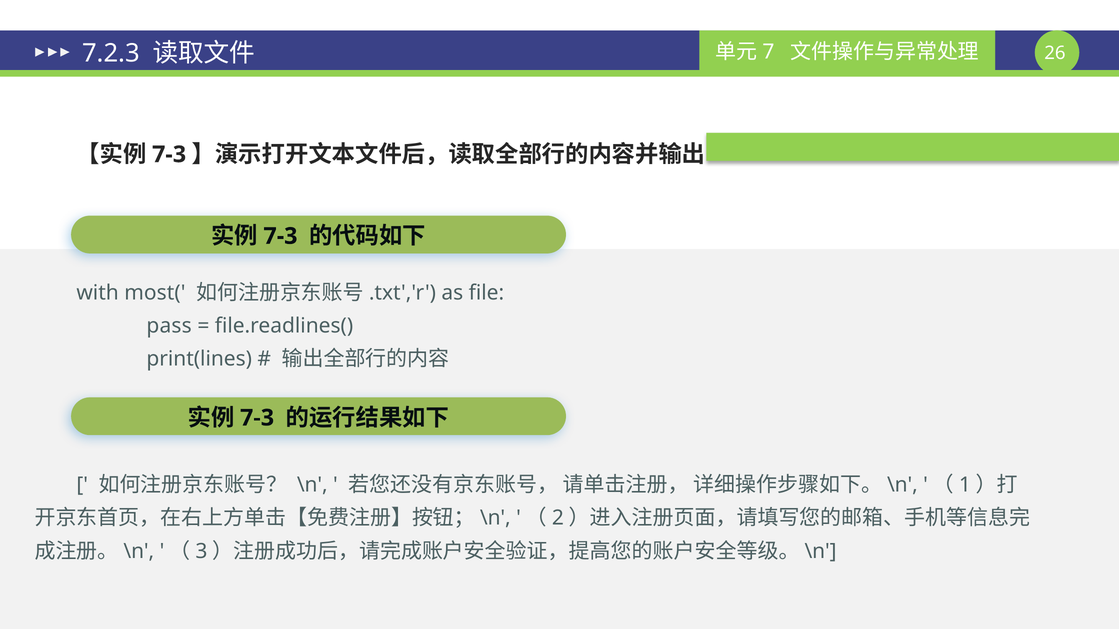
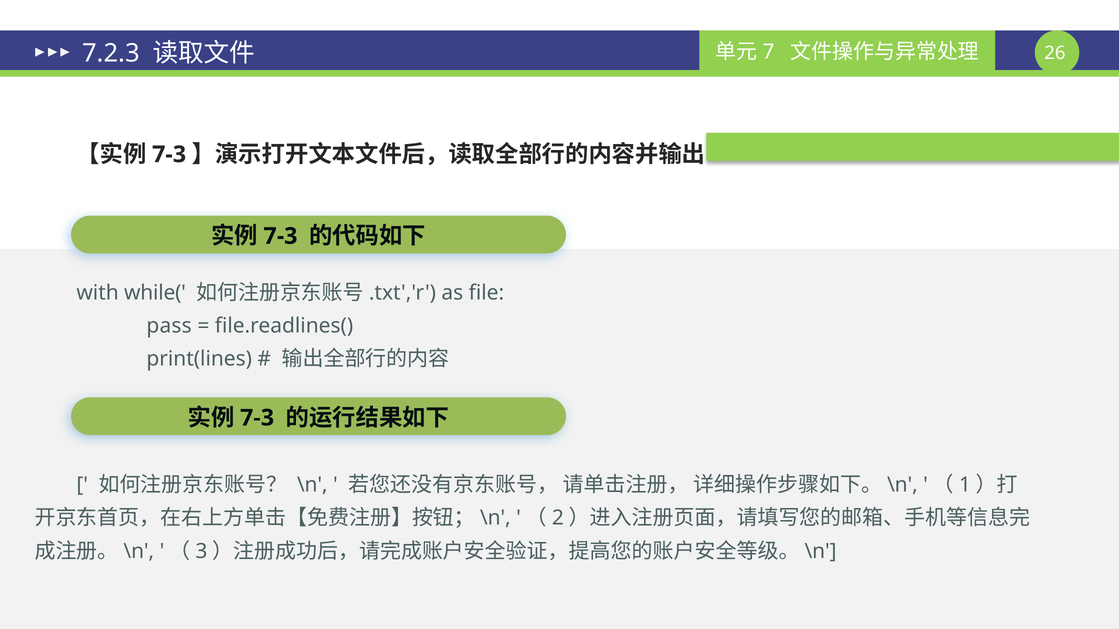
most(: most( -> while(
